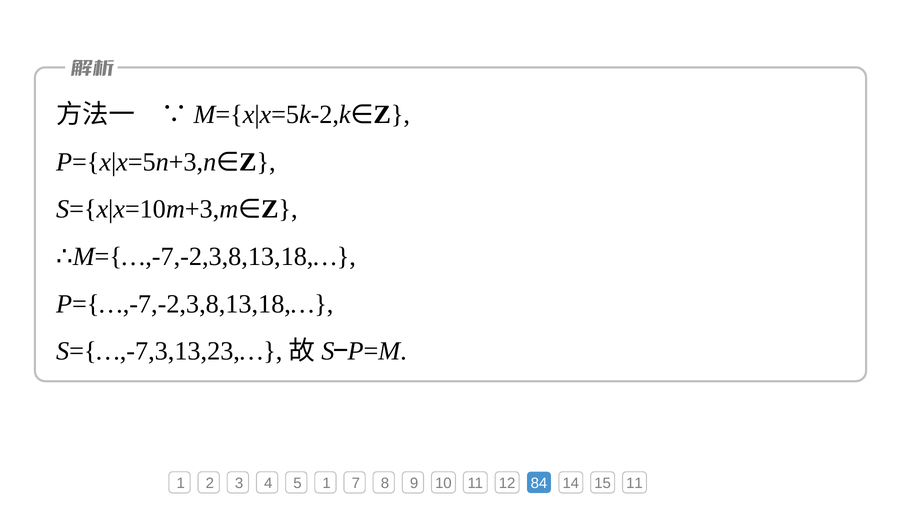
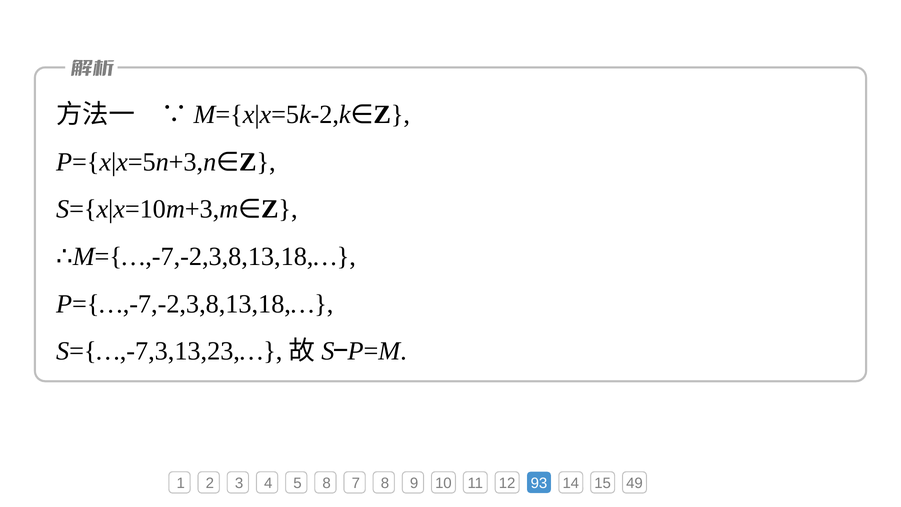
5 1: 1 -> 8
84: 84 -> 93
15 11: 11 -> 49
